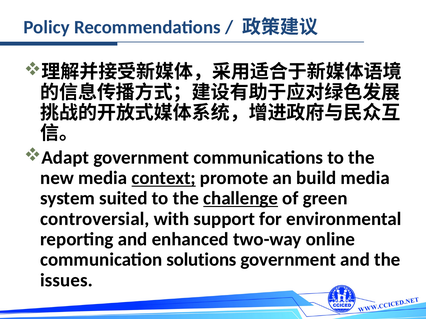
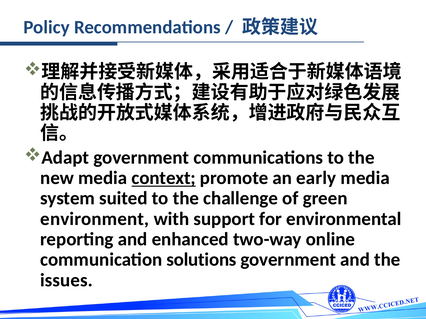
build: build -> early
challenge underline: present -> none
controversial: controversial -> environment
